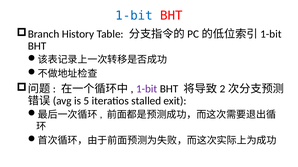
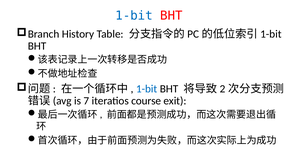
1-bit at (147, 89) colour: purple -> blue
5: 5 -> 7
stalled: stalled -> course
